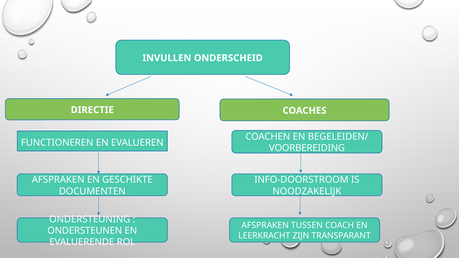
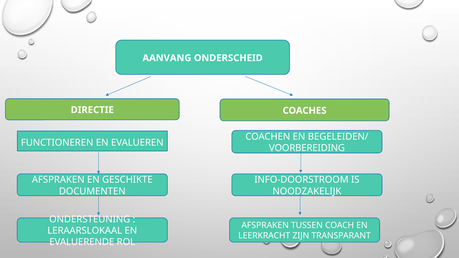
INVULLEN: INVULLEN -> AANVANG
ONDERSTEUNEN: ONDERSTEUNEN -> LERAARSLOKAAL
